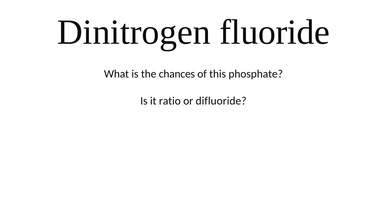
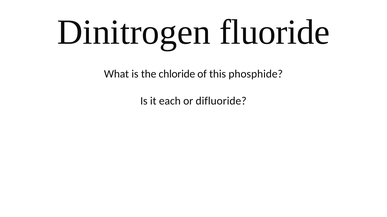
chances: chances -> chloride
phosphate: phosphate -> phosphide
ratio: ratio -> each
